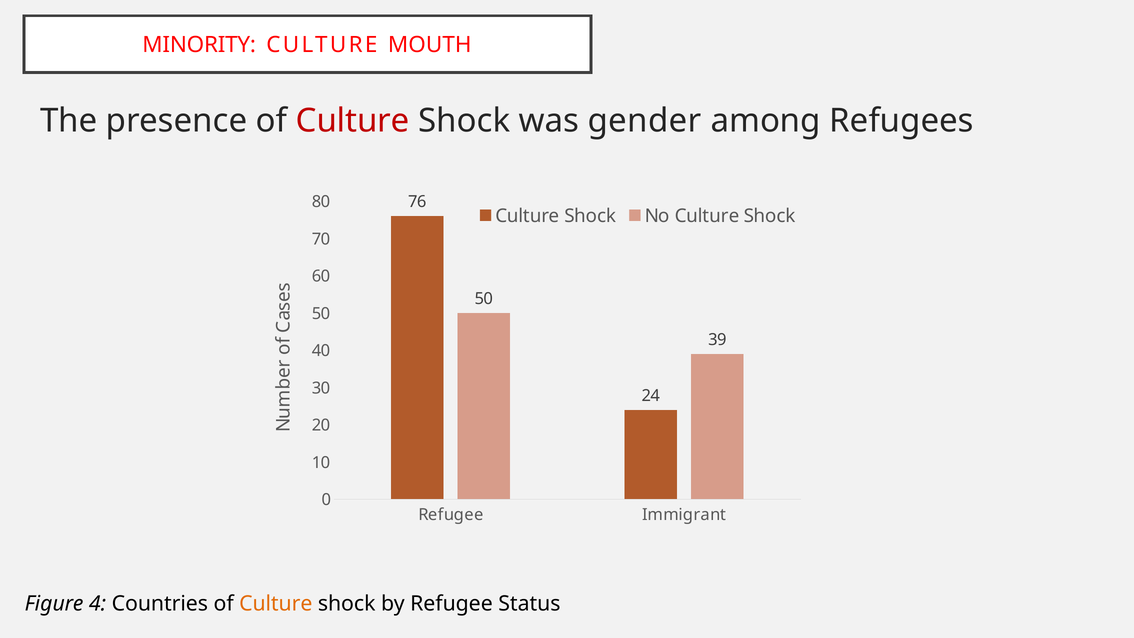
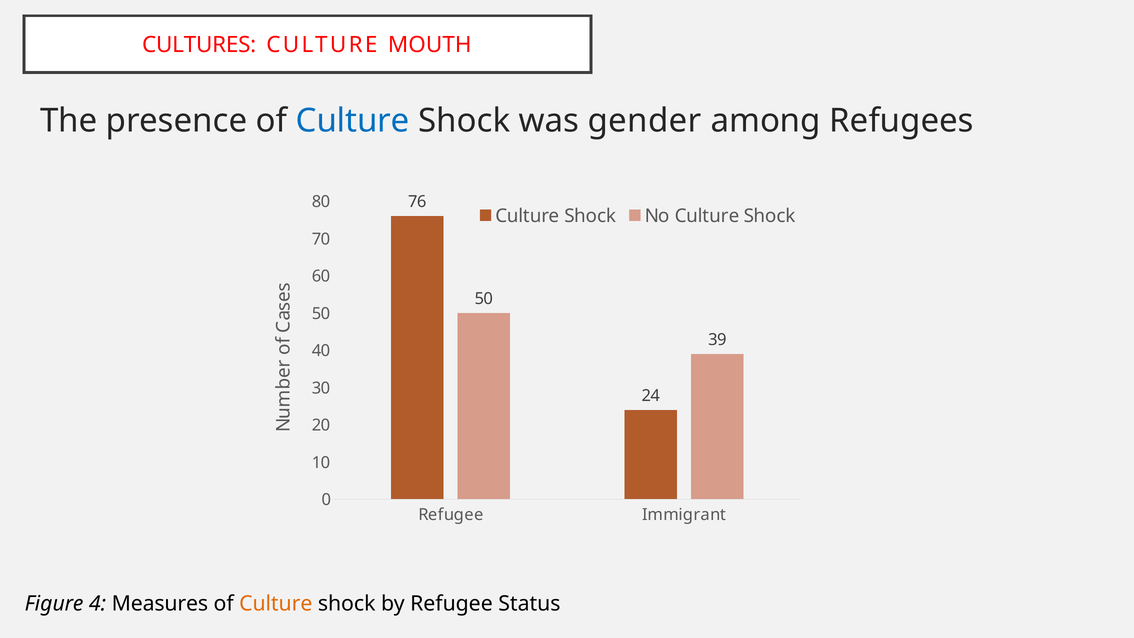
MINORITY: MINORITY -> CULTURES
Culture at (353, 121) colour: red -> blue
Countries: Countries -> Measures
